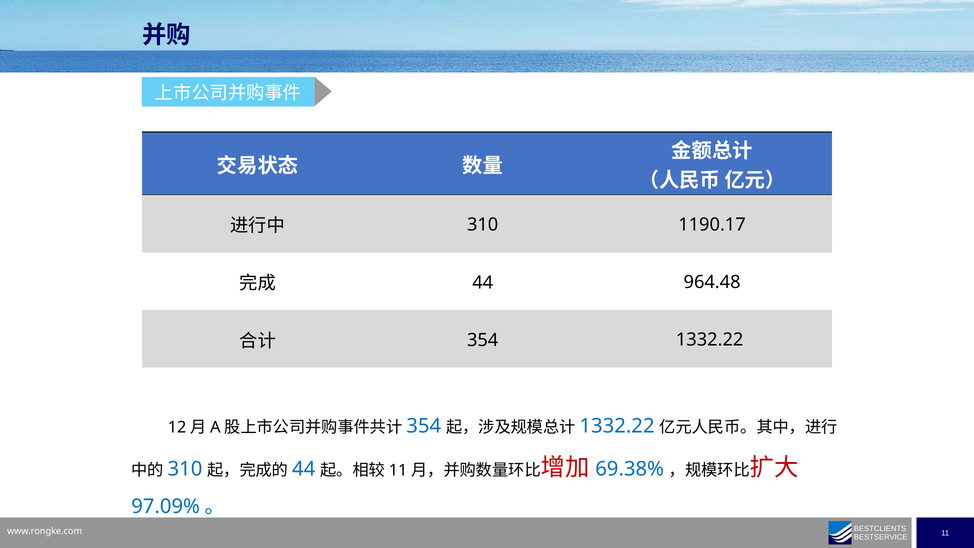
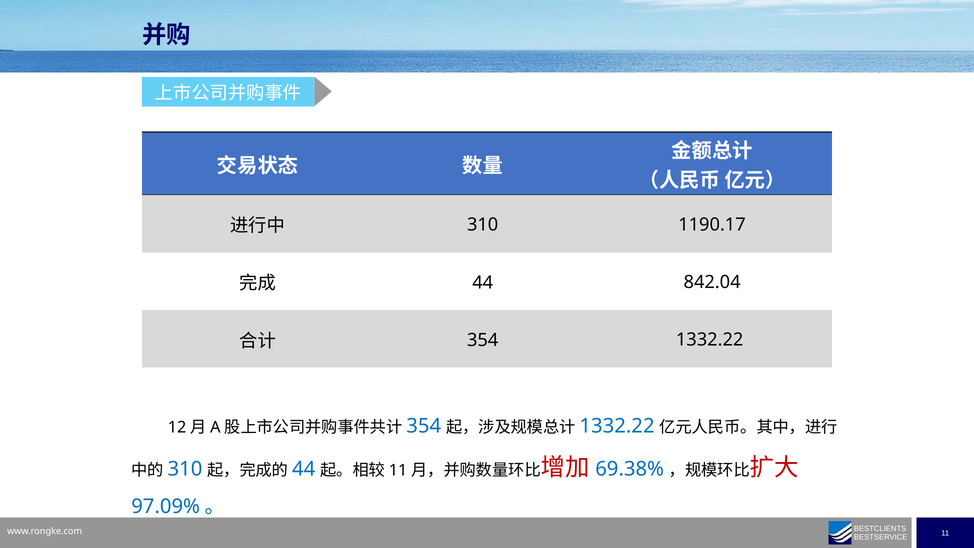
964.48: 964.48 -> 842.04
